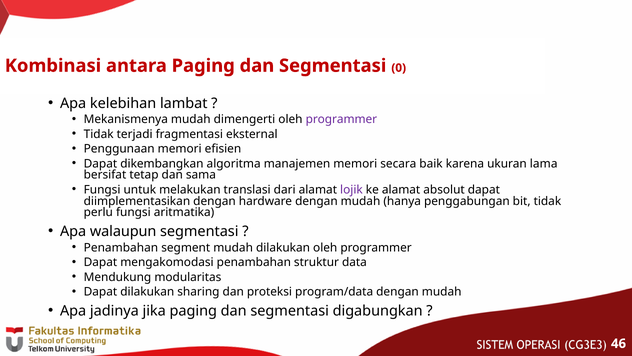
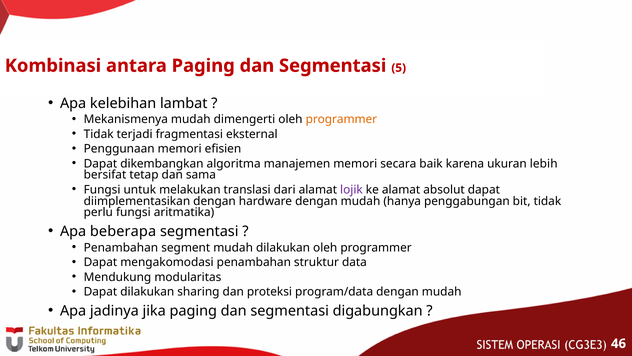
0: 0 -> 5
programmer at (341, 119) colour: purple -> orange
lama: lama -> lebih
walaupun: walaupun -> beberapa
